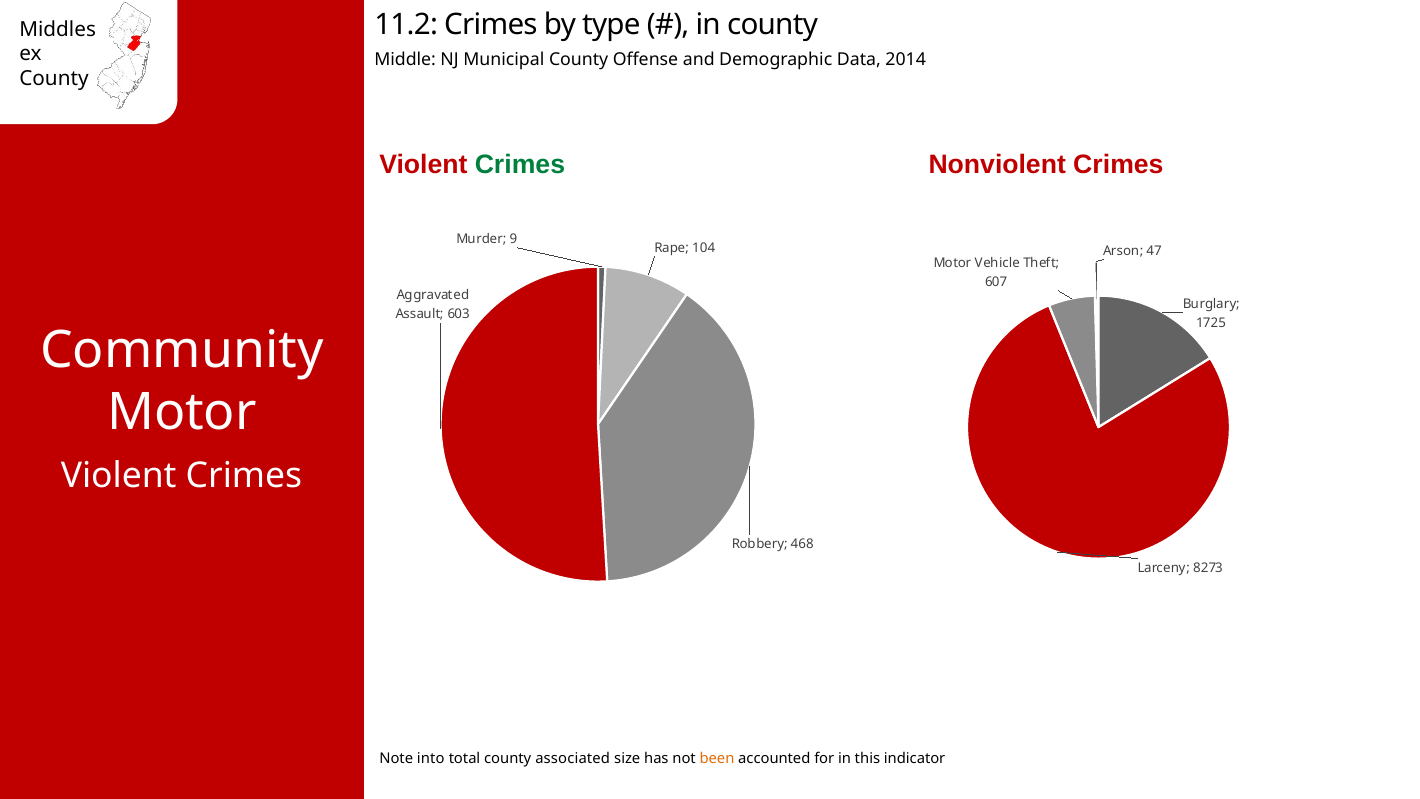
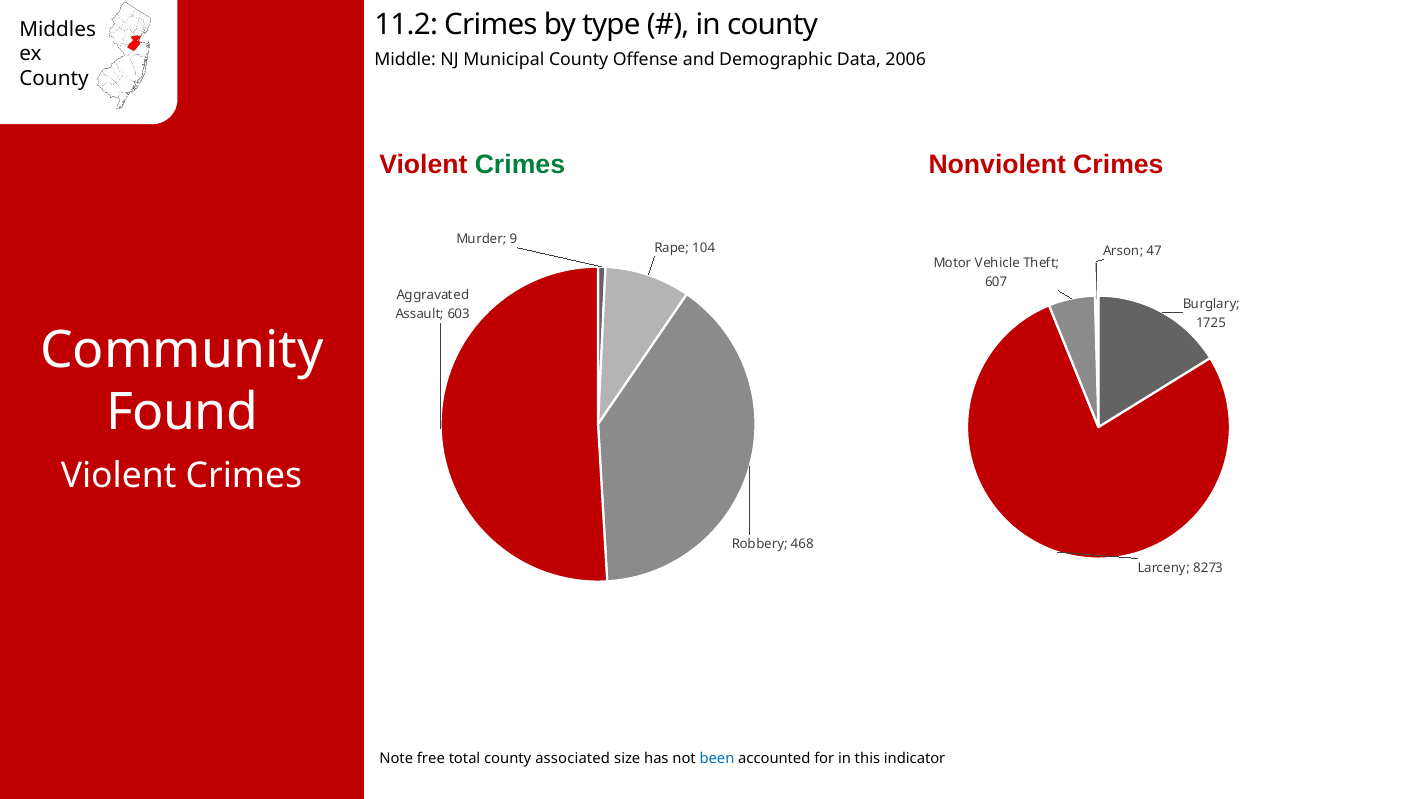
2014: 2014 -> 2006
Motor at (182, 413): Motor -> Found
into: into -> free
been colour: orange -> blue
